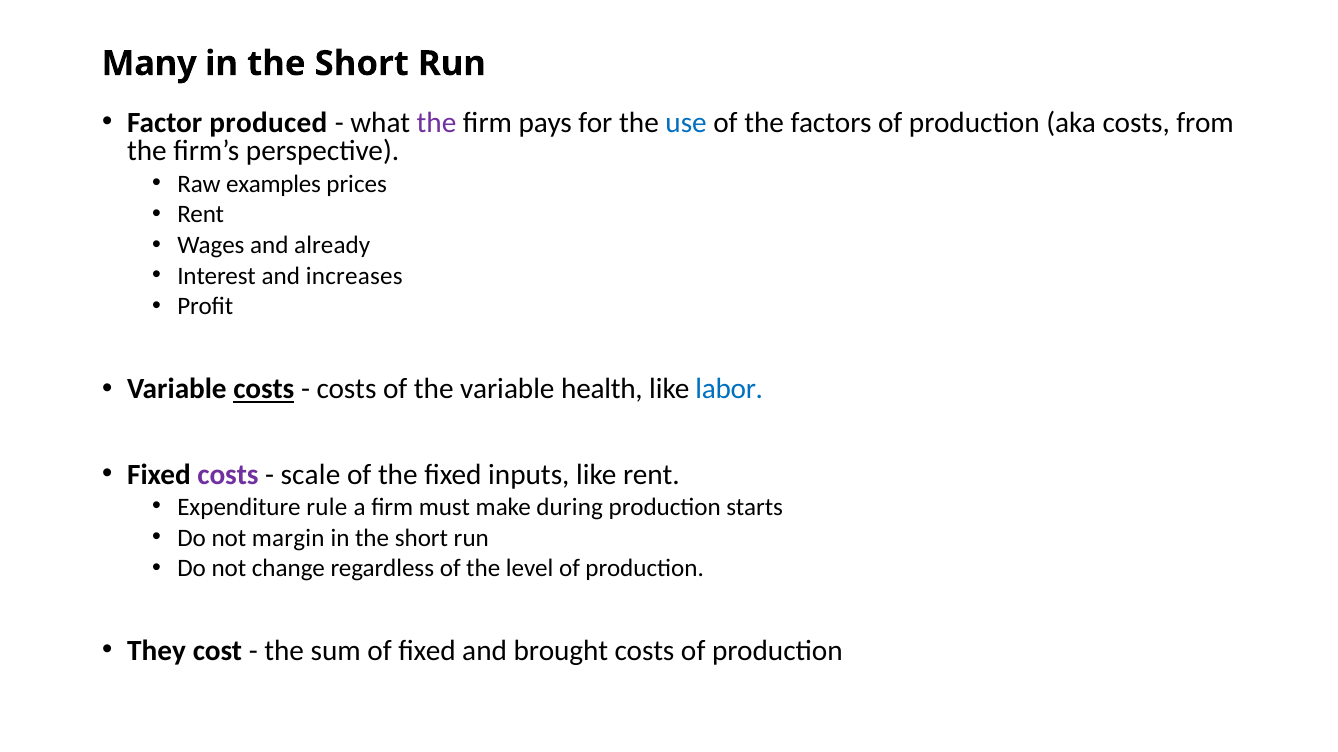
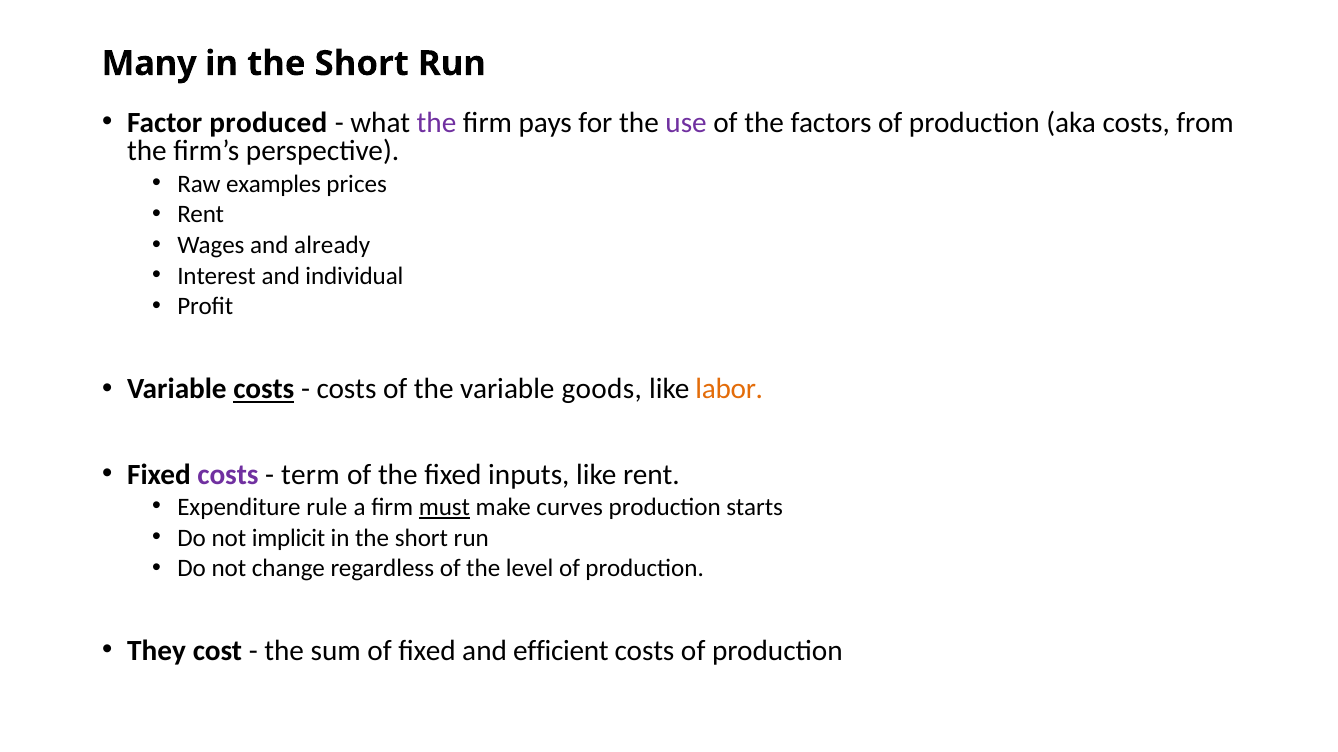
use colour: blue -> purple
increases: increases -> individual
health: health -> goods
labor colour: blue -> orange
scale: scale -> term
must underline: none -> present
during: during -> curves
margin: margin -> implicit
brought: brought -> efficient
